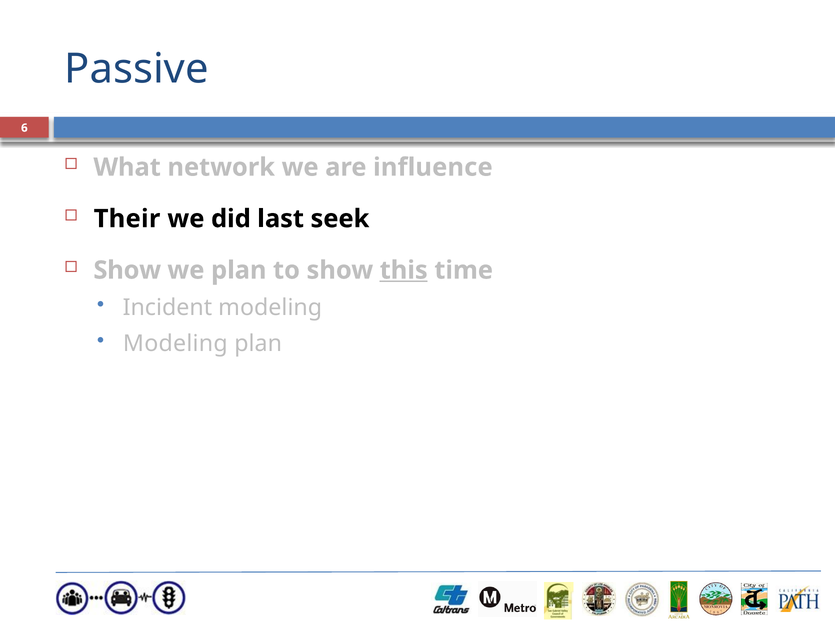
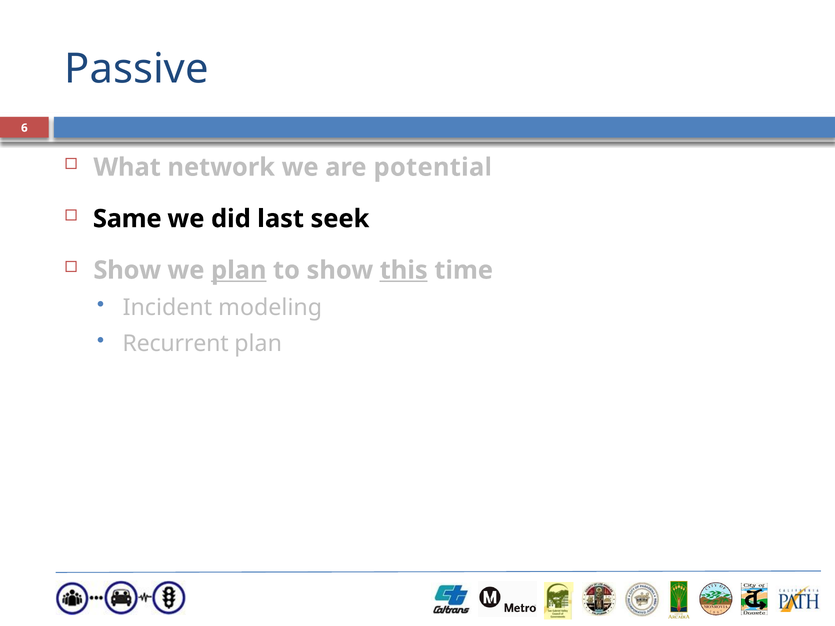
influence: influence -> potential
Their: Their -> Same
plan at (239, 270) underline: none -> present
Modeling at (175, 344): Modeling -> Recurrent
